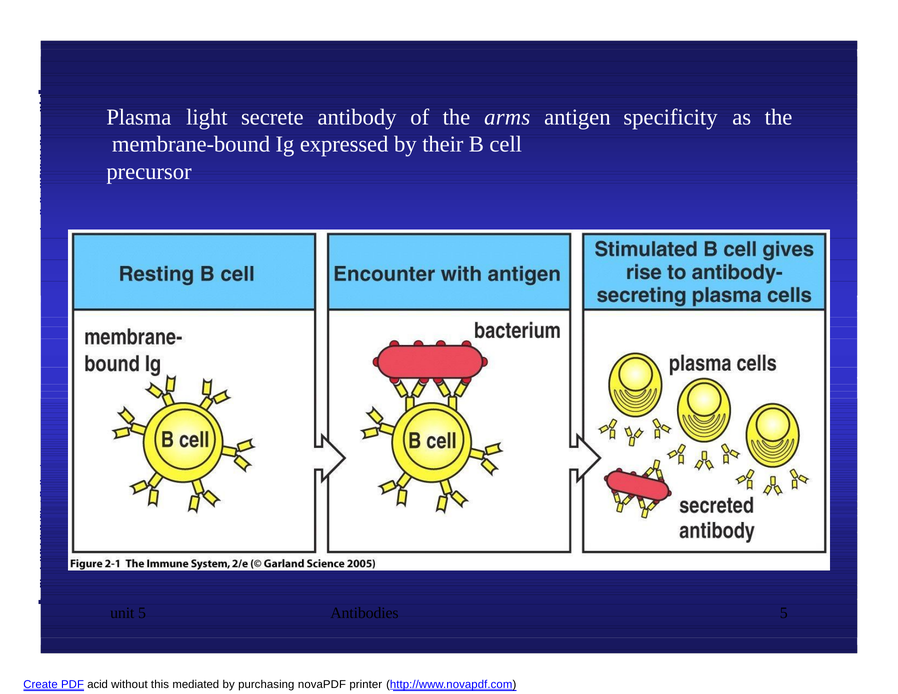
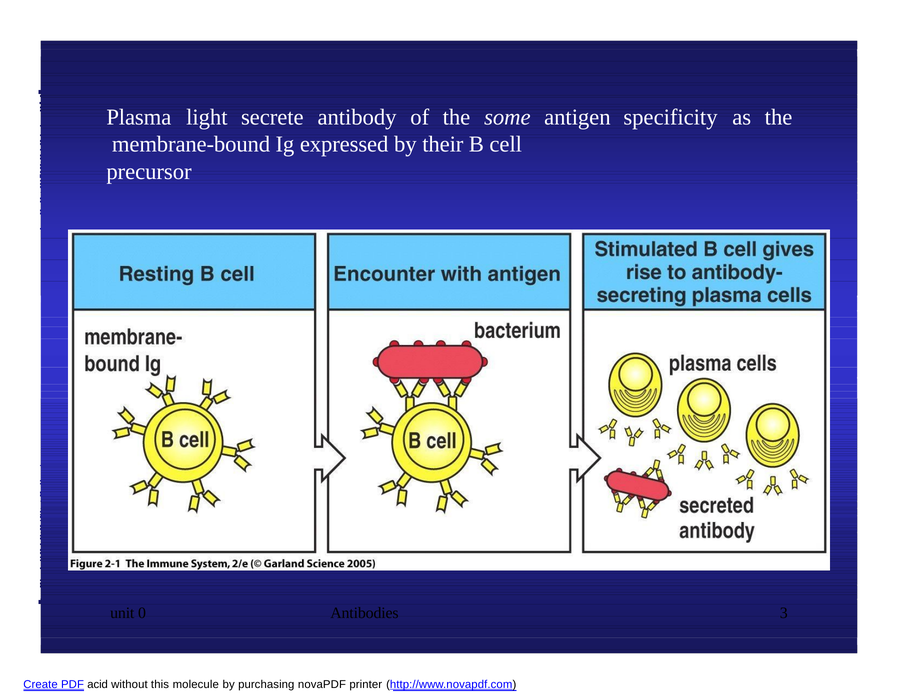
arms: arms -> some
unit 5: 5 -> 0
Antibodies 5: 5 -> 3
mediated: mediated -> molecule
